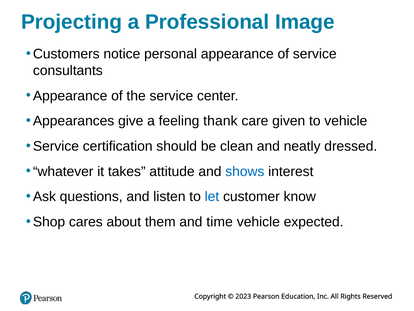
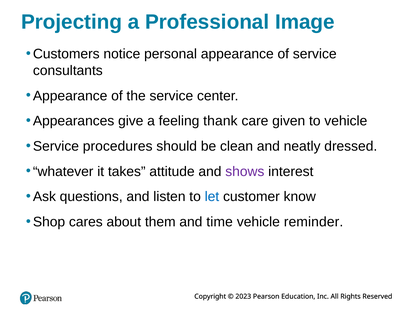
certification: certification -> procedures
shows colour: blue -> purple
expected: expected -> reminder
